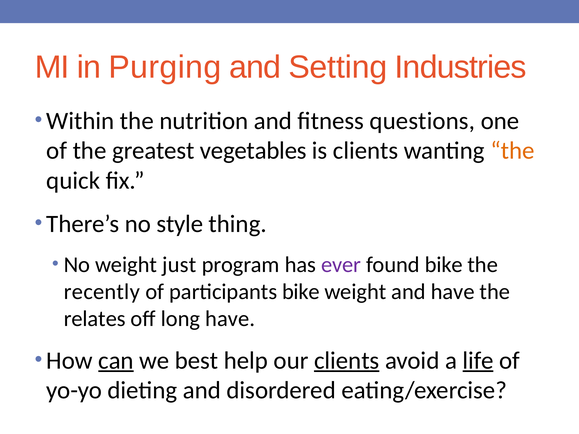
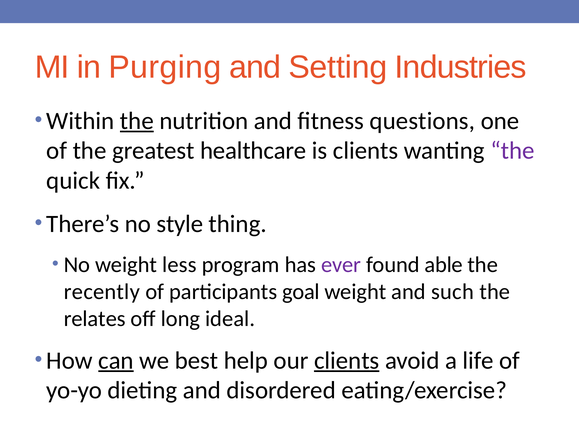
the at (137, 121) underline: none -> present
vegetables: vegetables -> healthcare
the at (512, 151) colour: orange -> purple
just: just -> less
found bike: bike -> able
participants bike: bike -> goal
and have: have -> such
long have: have -> ideal
life underline: present -> none
